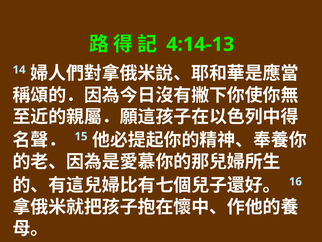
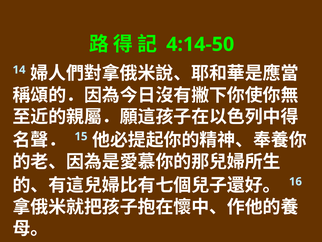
4:14-13: 4:14-13 -> 4:14-50
